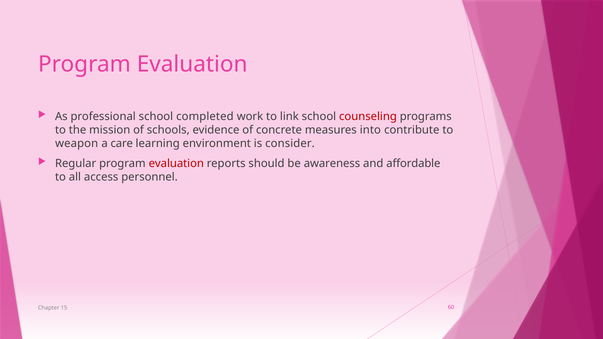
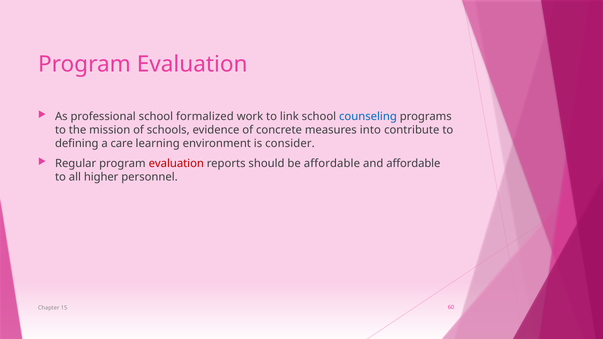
completed: completed -> formalized
counseling colour: red -> blue
weapon: weapon -> defining
be awareness: awareness -> affordable
access: access -> higher
